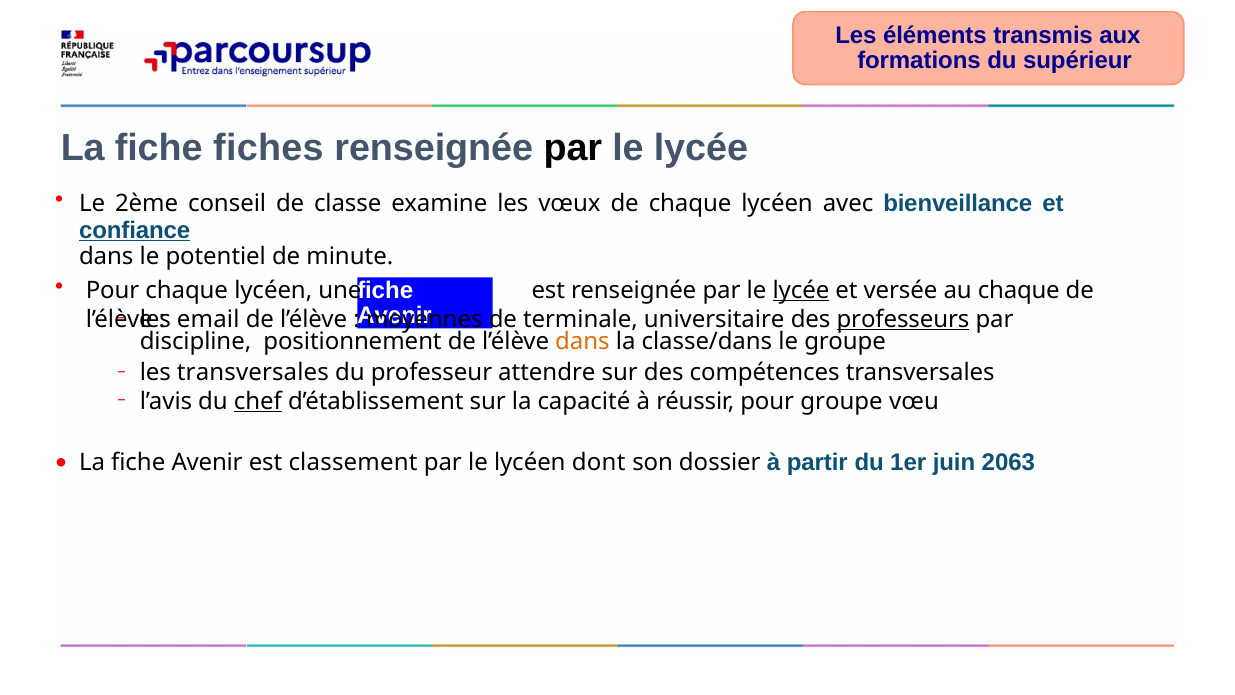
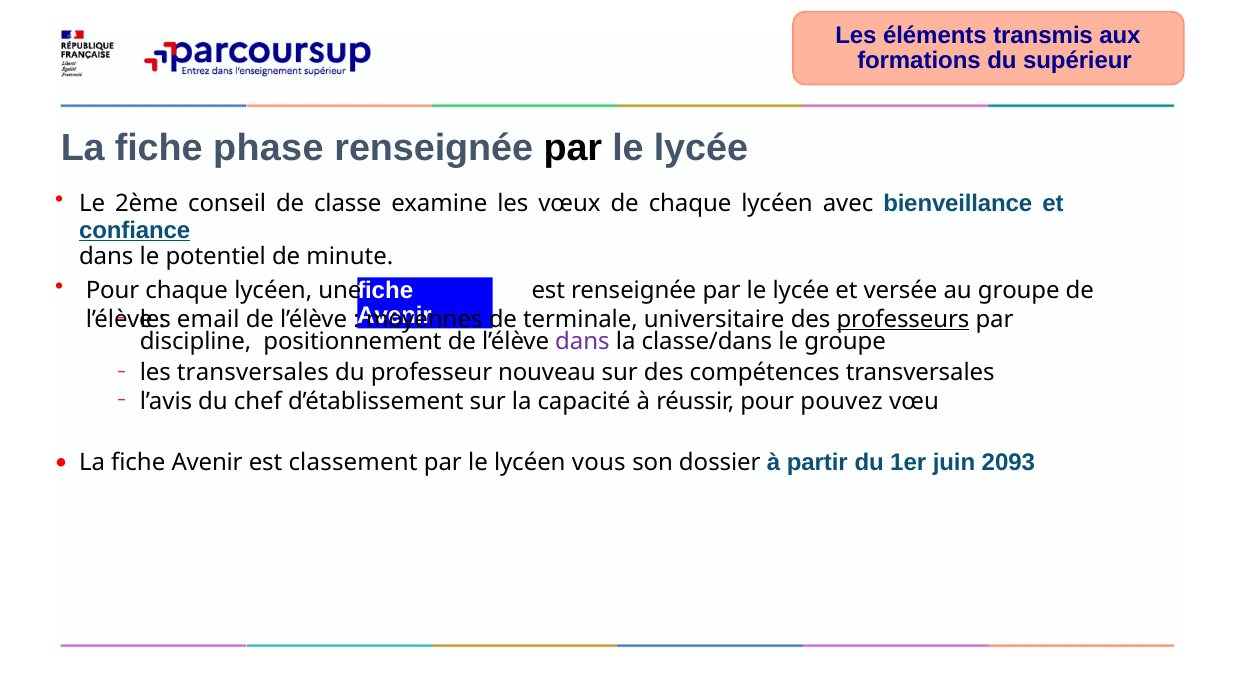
fiches: fiches -> phase
lycée at (801, 290) underline: present -> none
au chaque: chaque -> groupe
dans at (582, 342) colour: orange -> purple
attendre: attendre -> nouveau
chef underline: present -> none
pour groupe: groupe -> pouvez
dont: dont -> vous
2063: 2063 -> 2093
